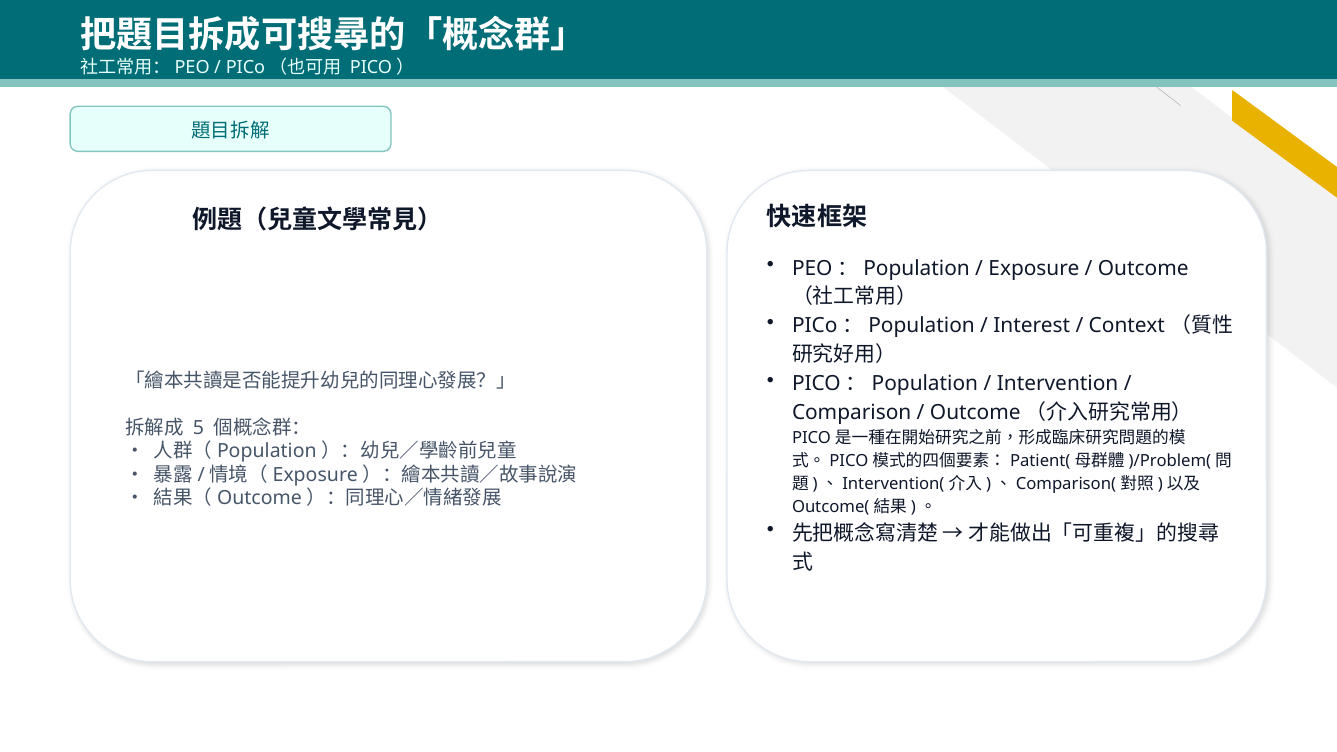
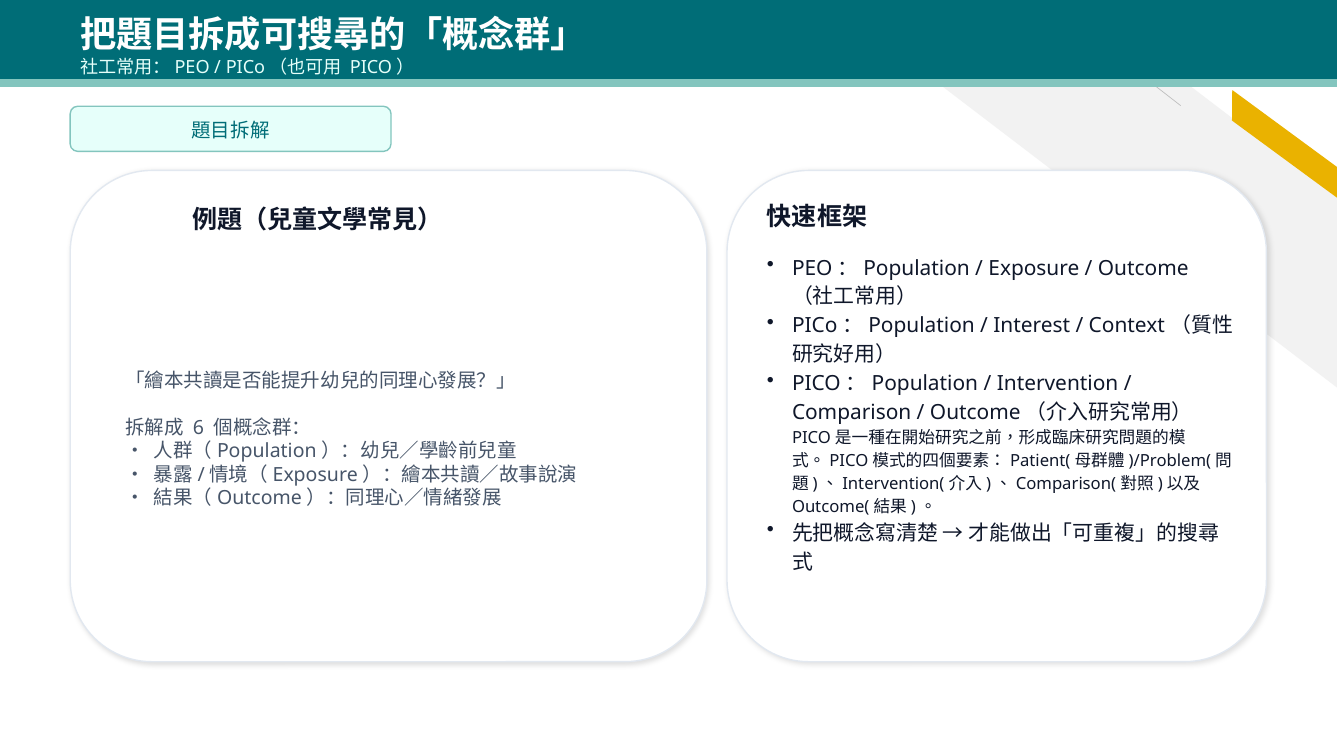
5: 5 -> 6
